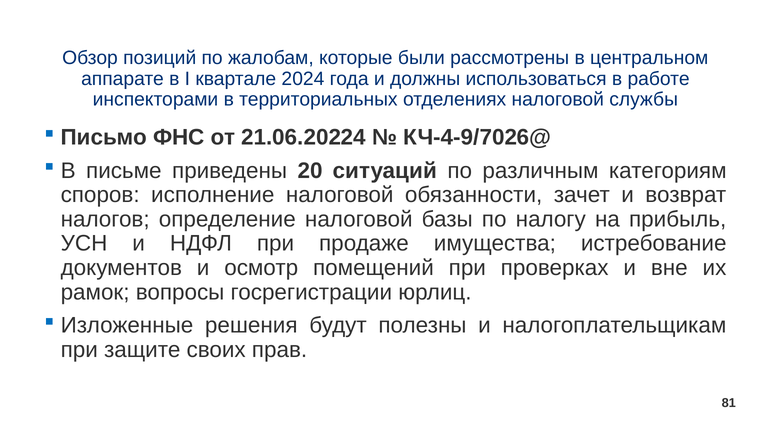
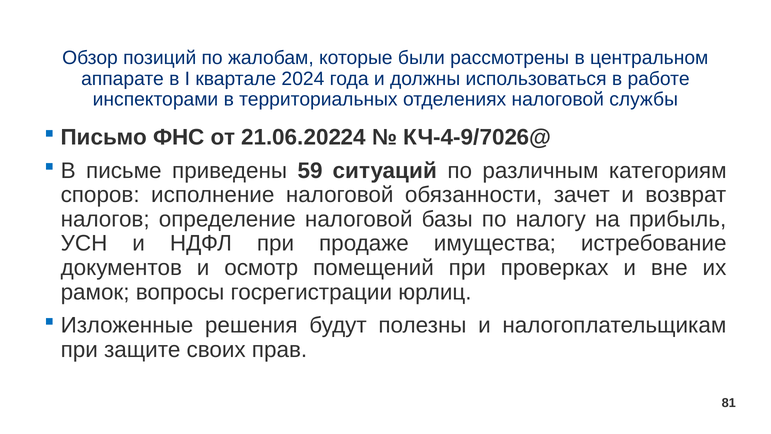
20: 20 -> 59
